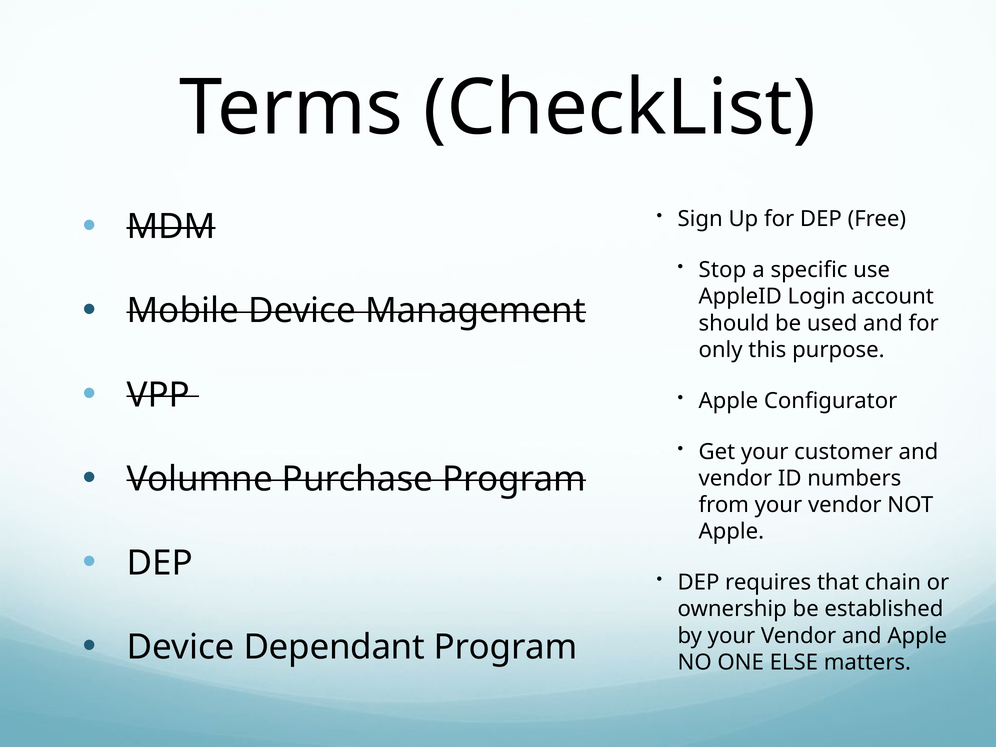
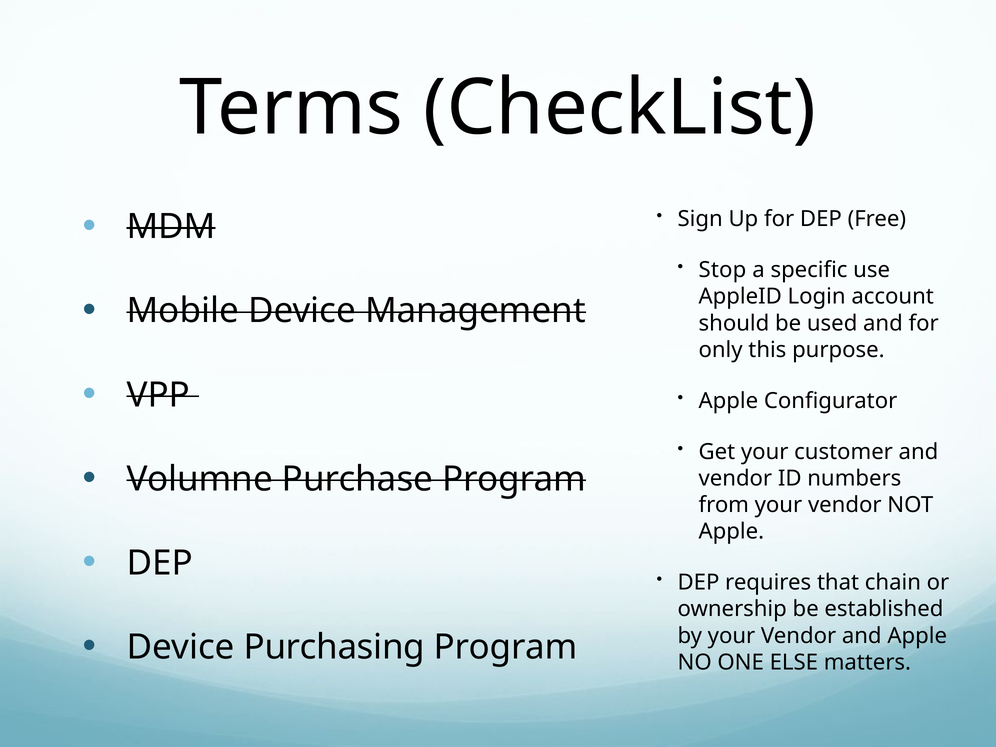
Dependant: Dependant -> Purchasing
